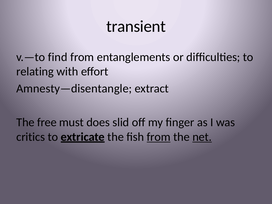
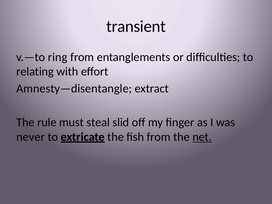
find: find -> ring
free: free -> rule
does: does -> steal
critics: critics -> never
from at (159, 137) underline: present -> none
